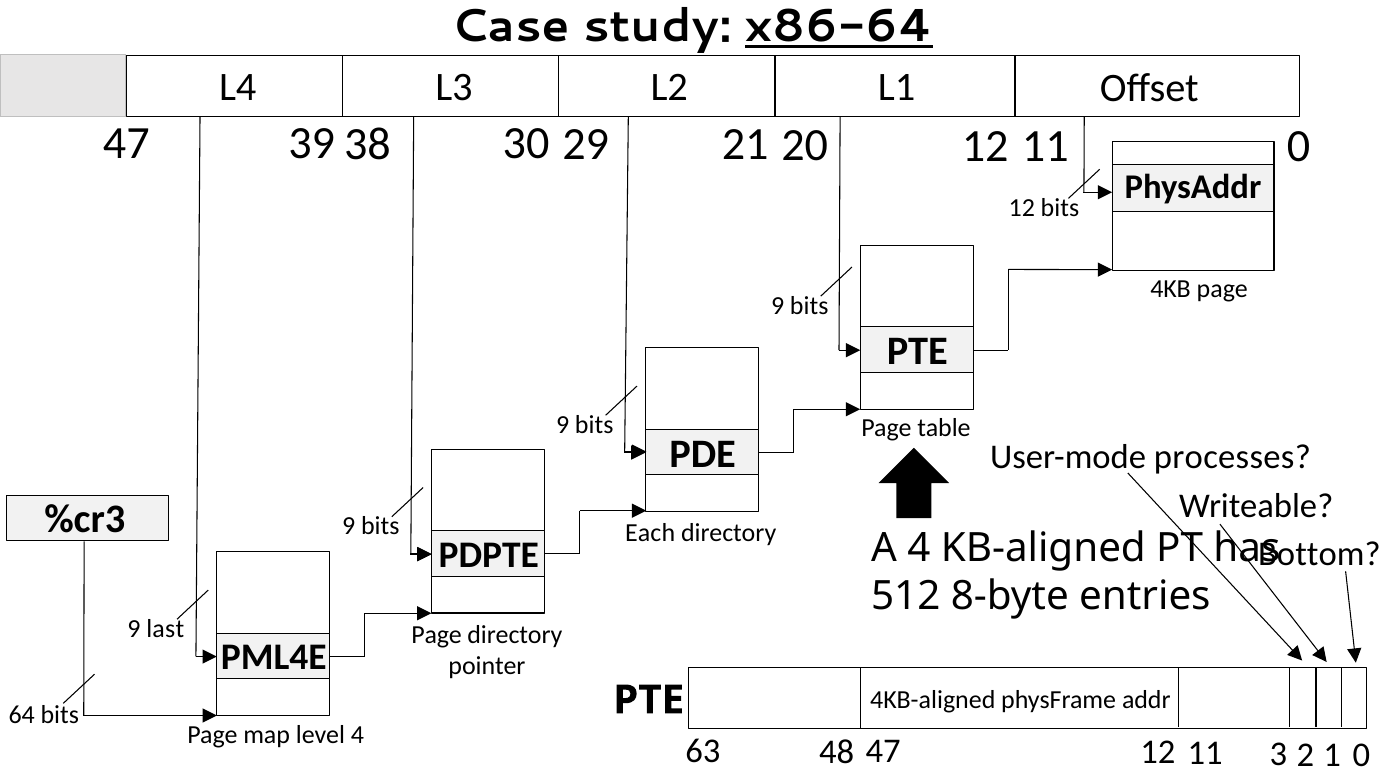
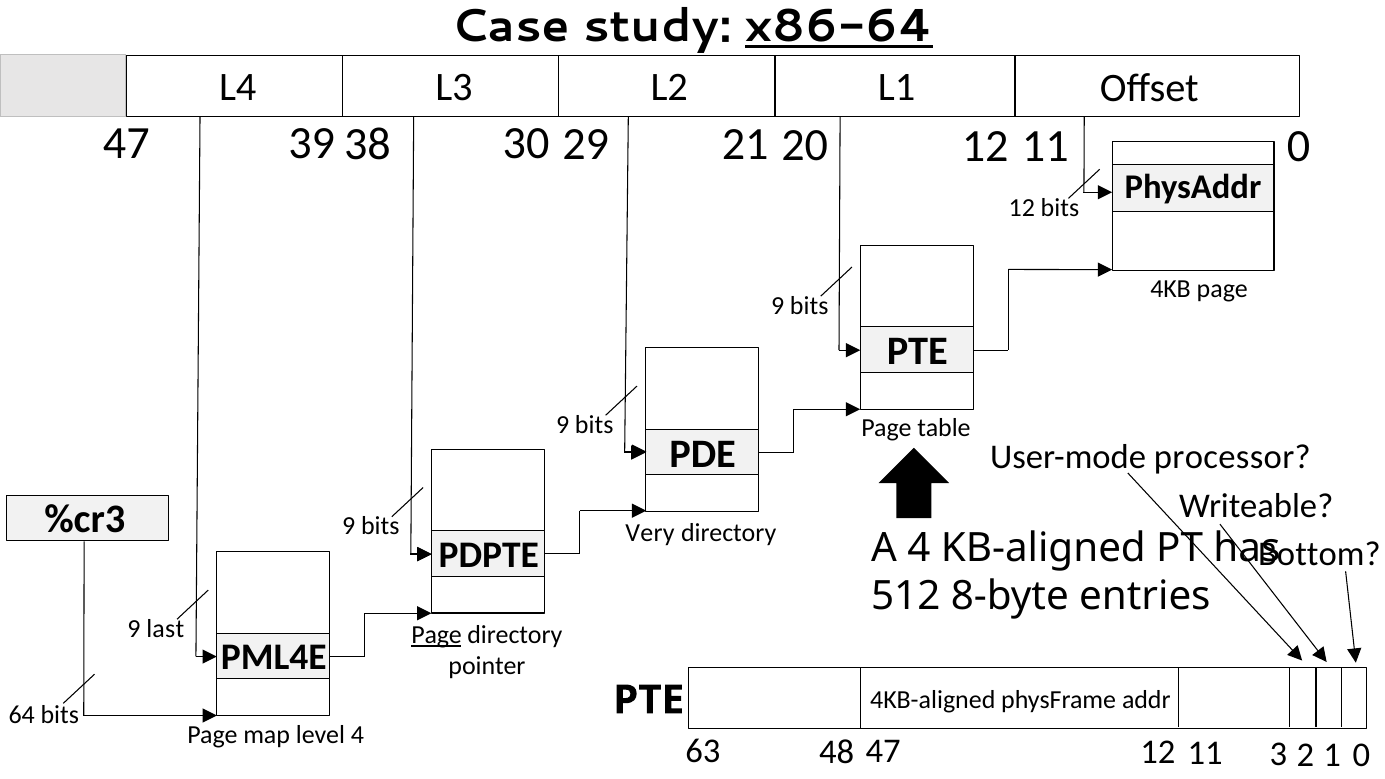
processes: processes -> processor
Each: Each -> Very
Page at (437, 635) underline: none -> present
